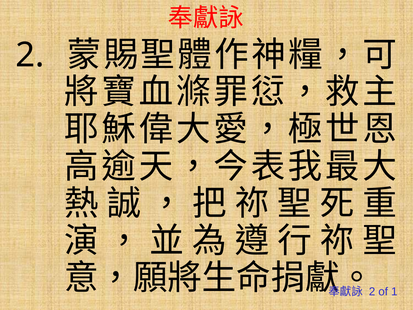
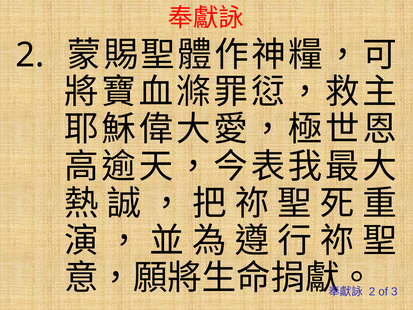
1: 1 -> 3
